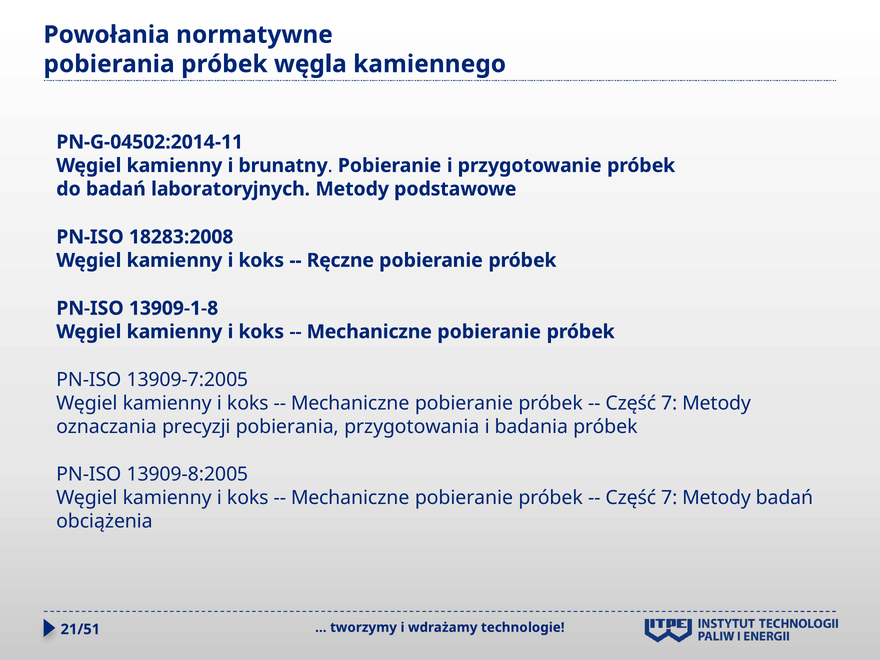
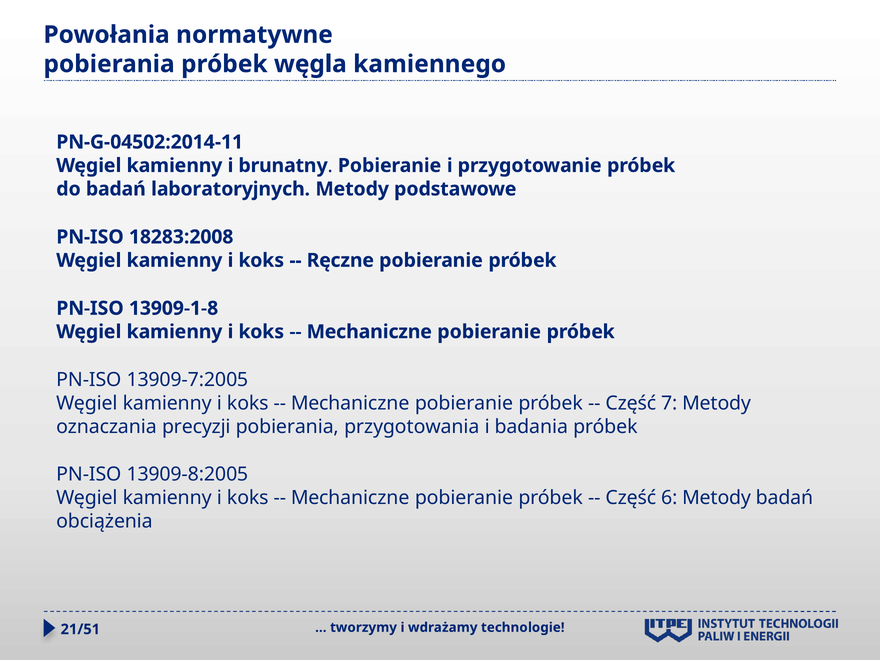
7 at (669, 498): 7 -> 6
